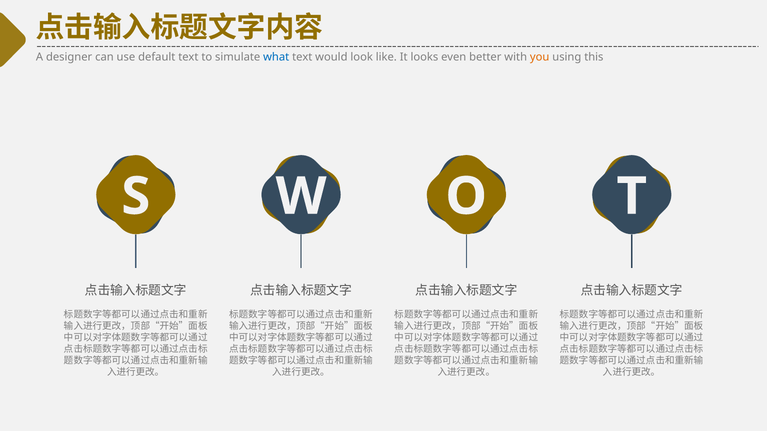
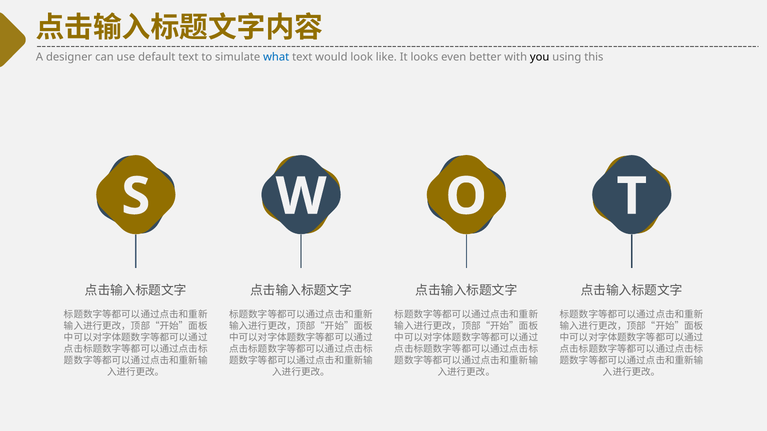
you colour: orange -> black
